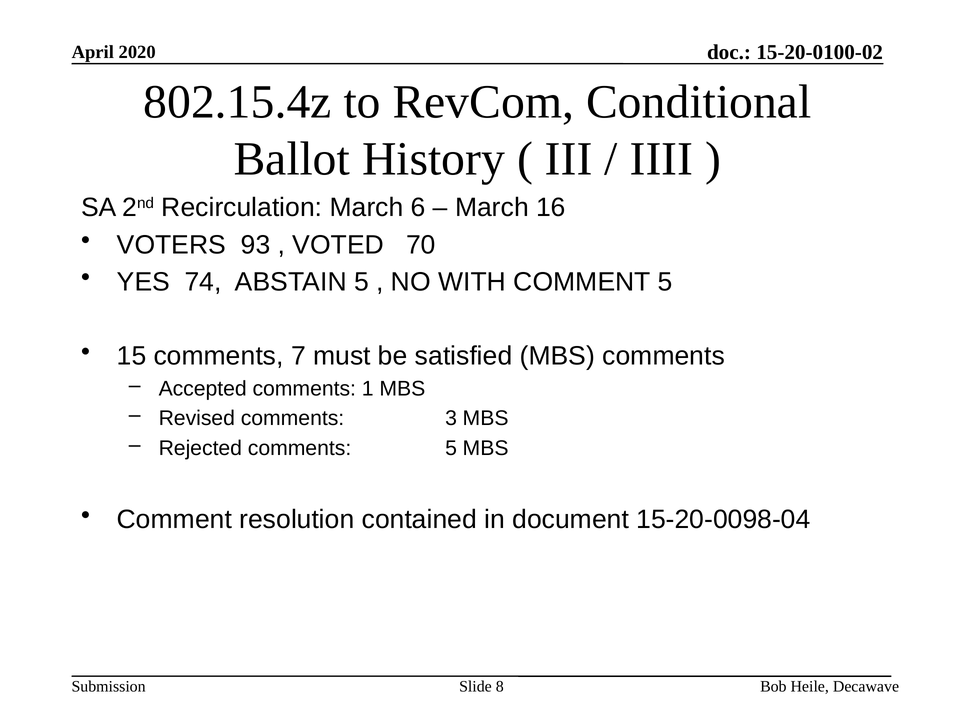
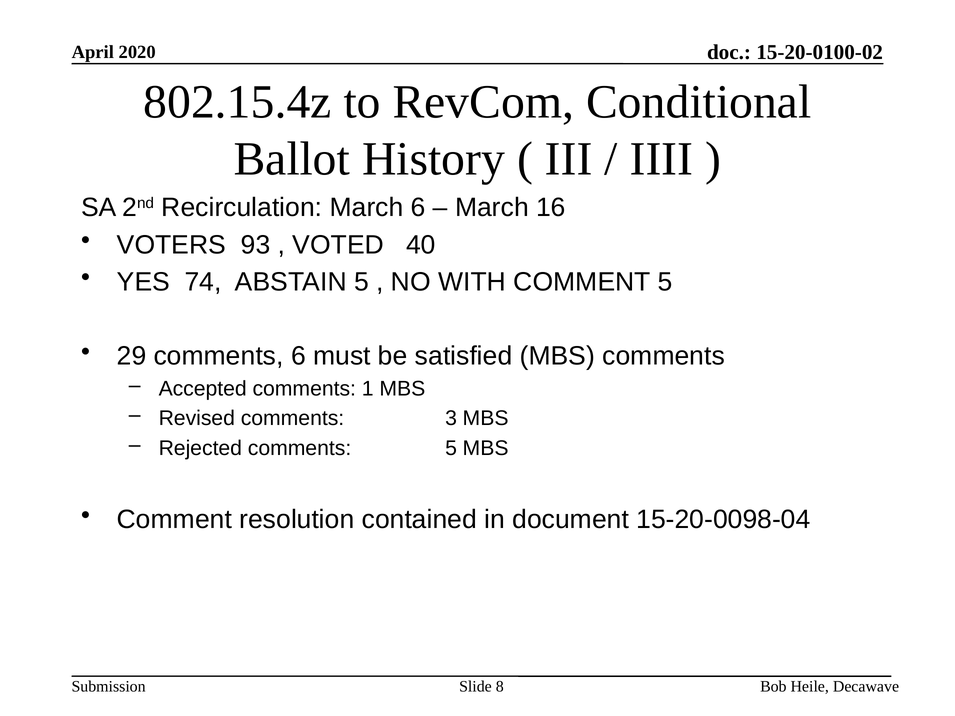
70: 70 -> 40
15: 15 -> 29
comments 7: 7 -> 6
